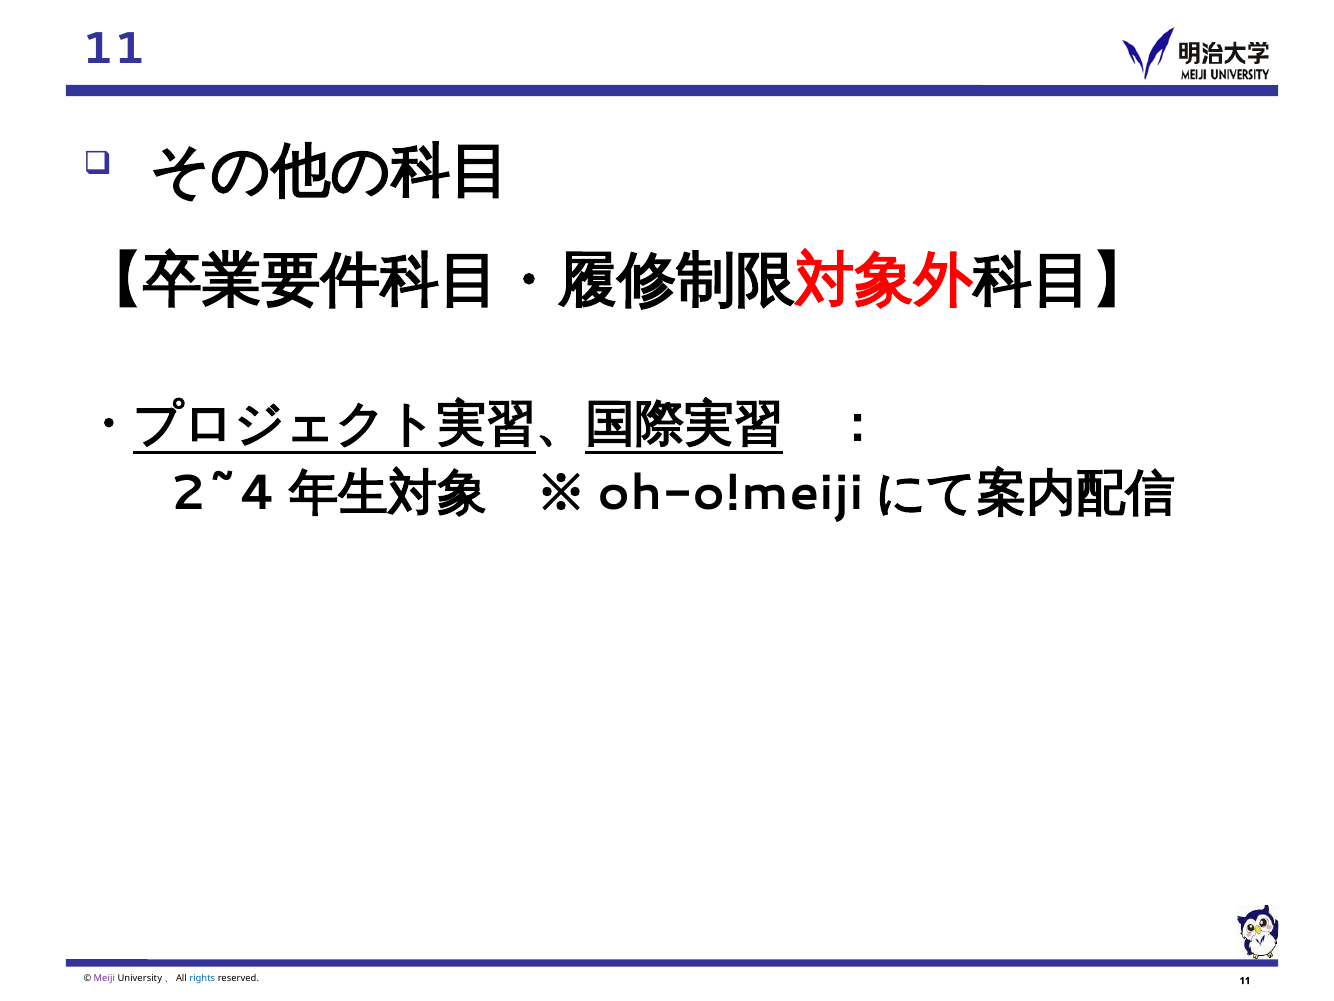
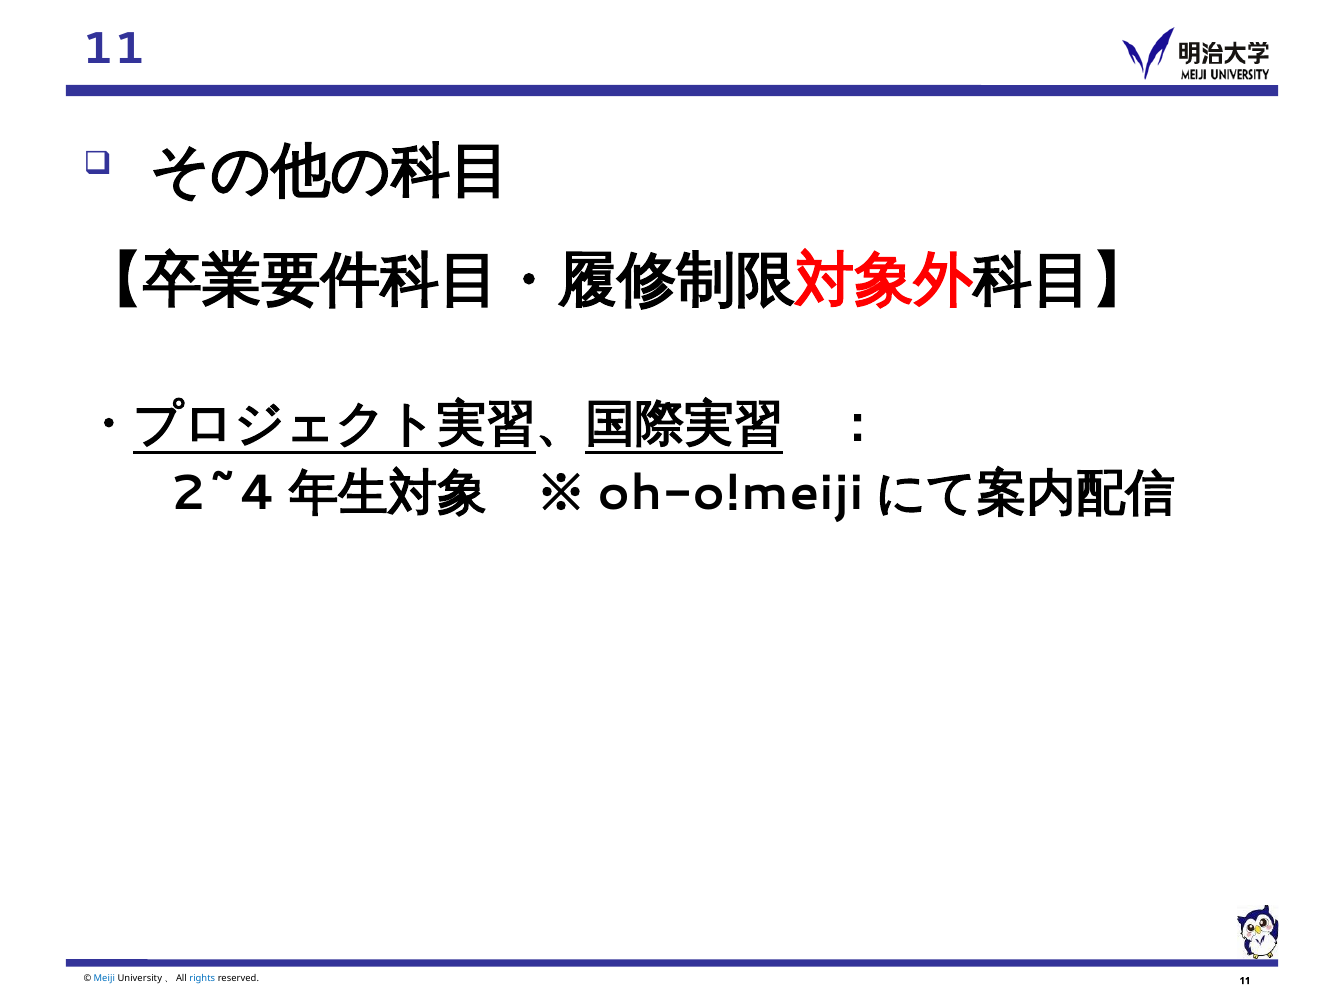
Meiji colour: purple -> blue
